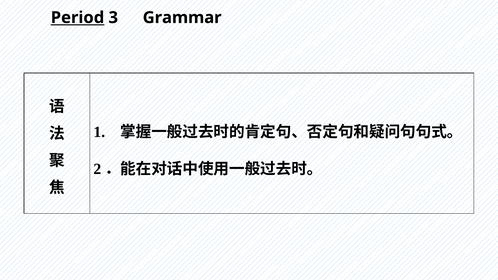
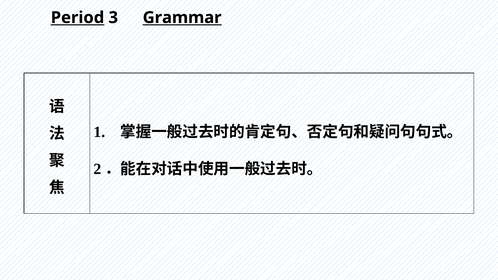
Grammar underline: none -> present
